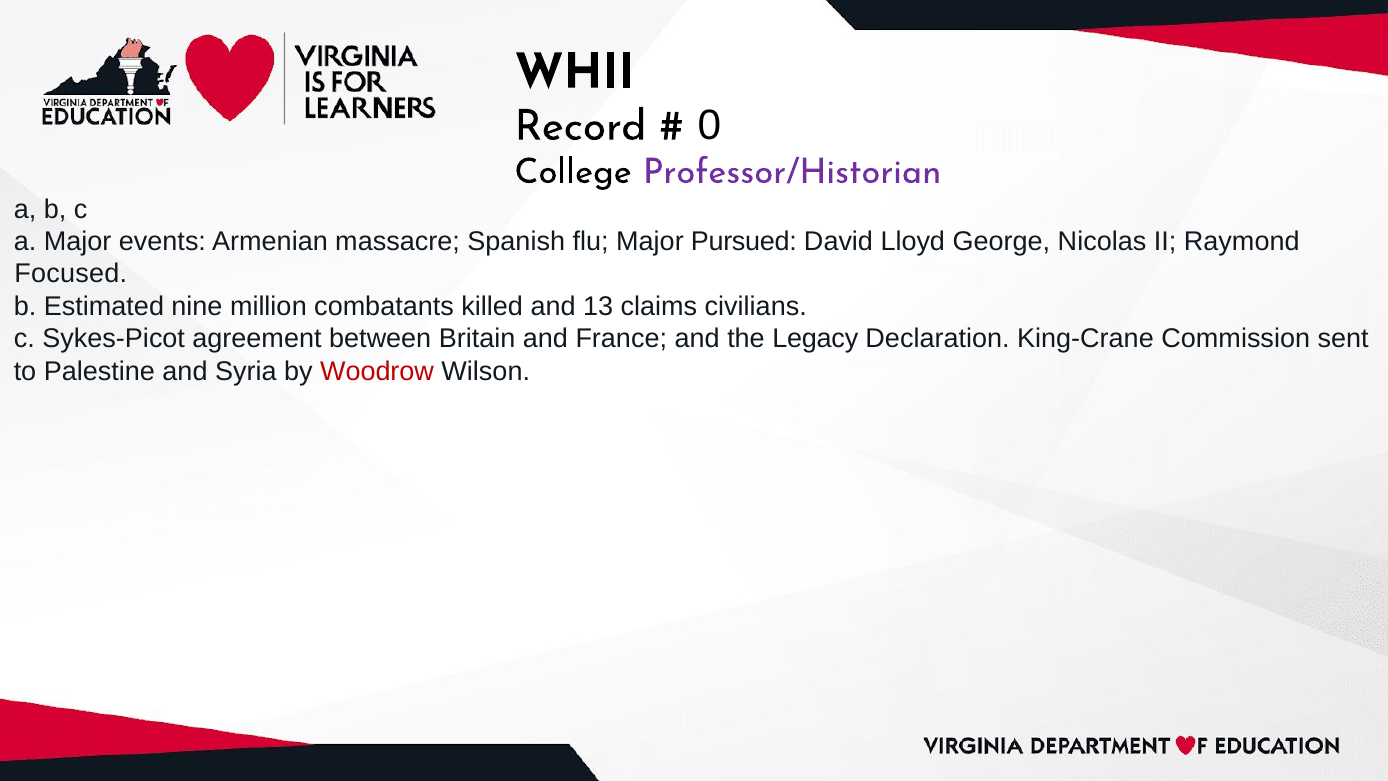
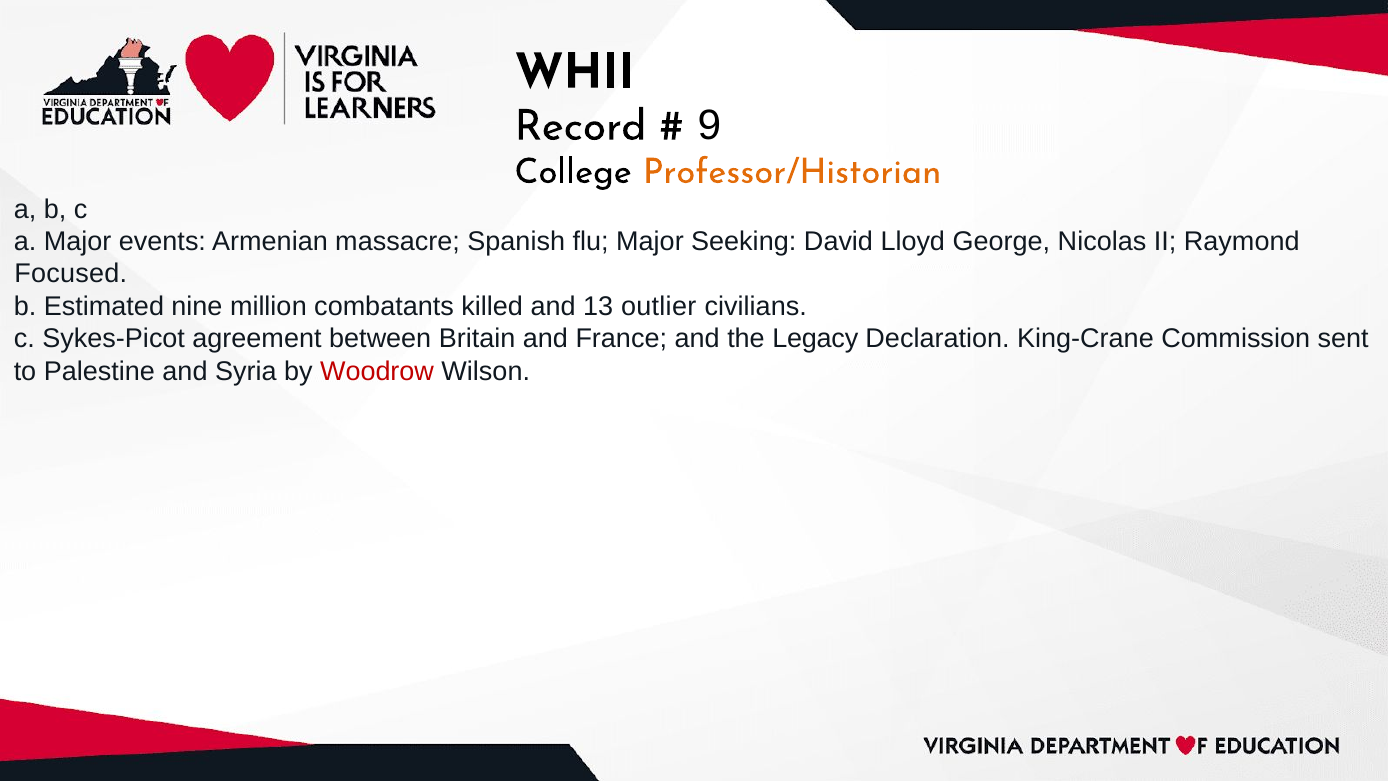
0: 0 -> 9
Professor/Historian colour: purple -> orange
Pursued: Pursued -> Seeking
claims: claims -> outlier
